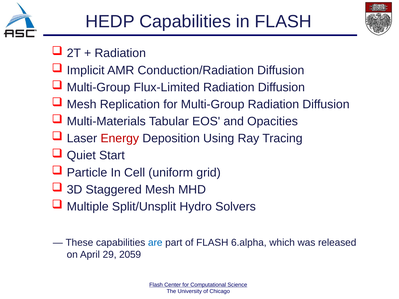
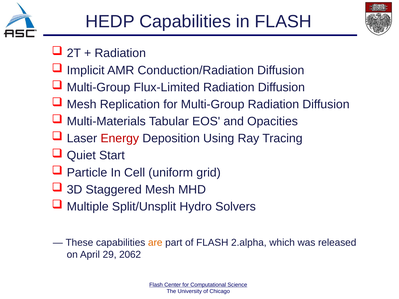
are colour: blue -> orange
6.alpha: 6.alpha -> 2.alpha
2059: 2059 -> 2062
